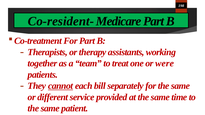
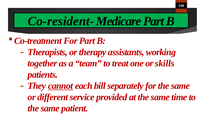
were: were -> skills
